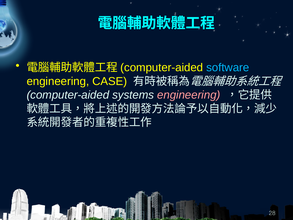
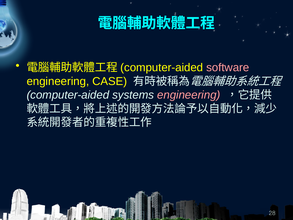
software colour: light blue -> pink
